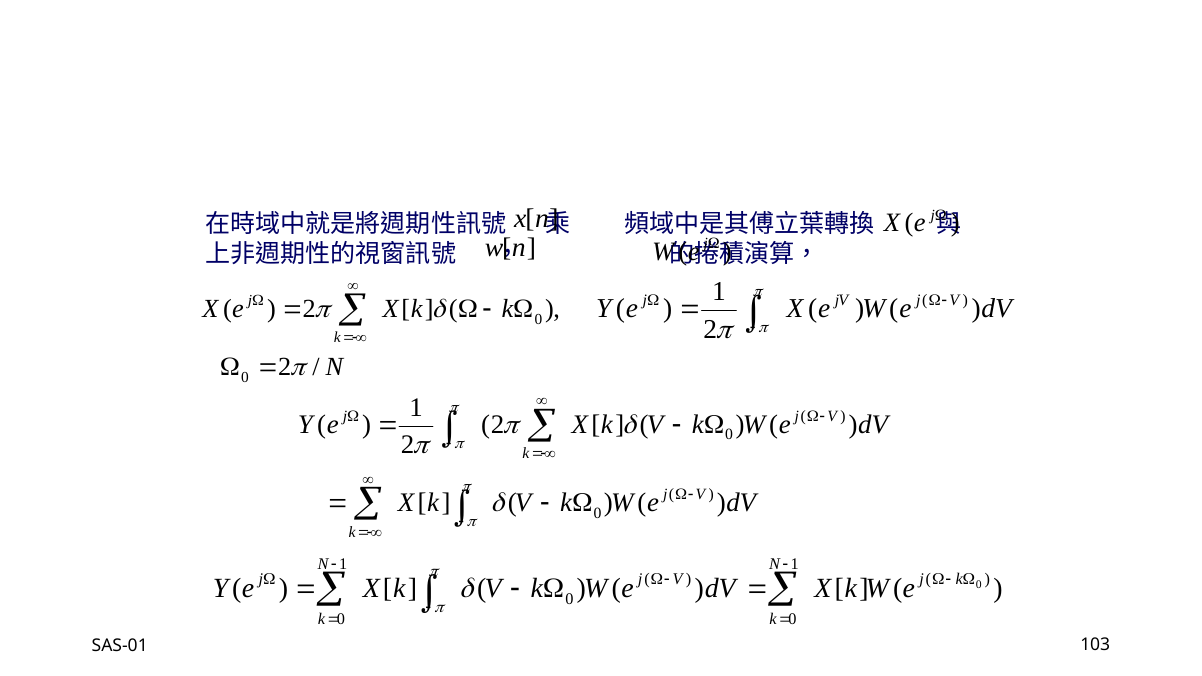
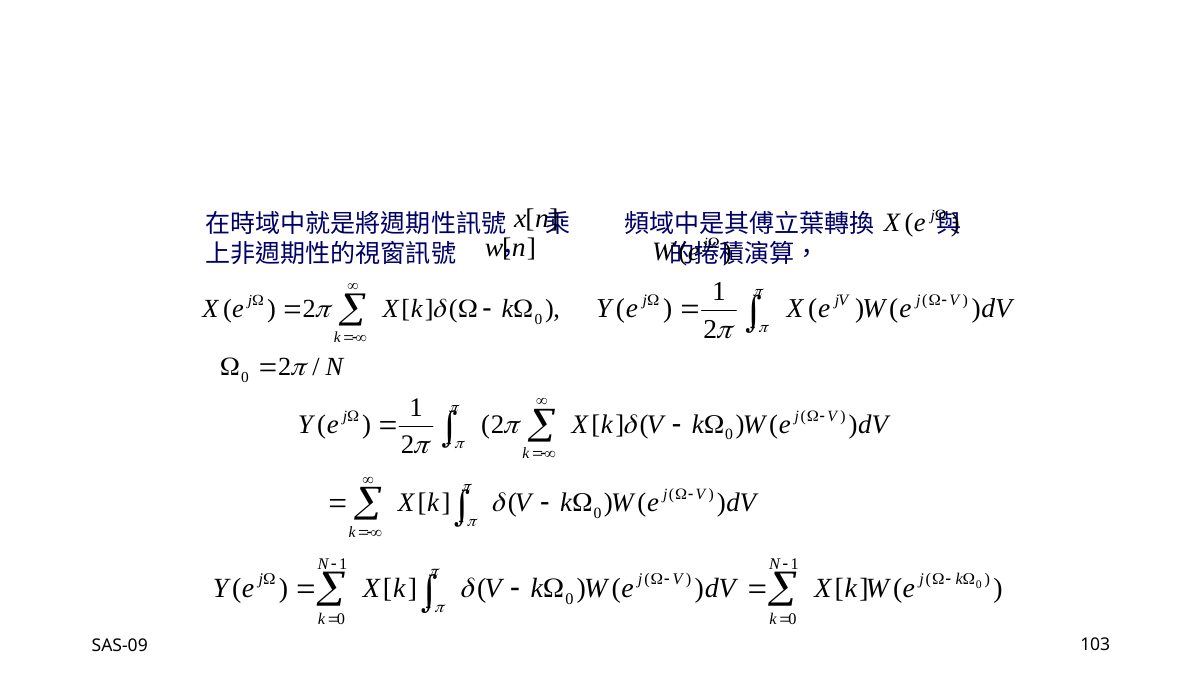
SAS-01: SAS-01 -> SAS-09
